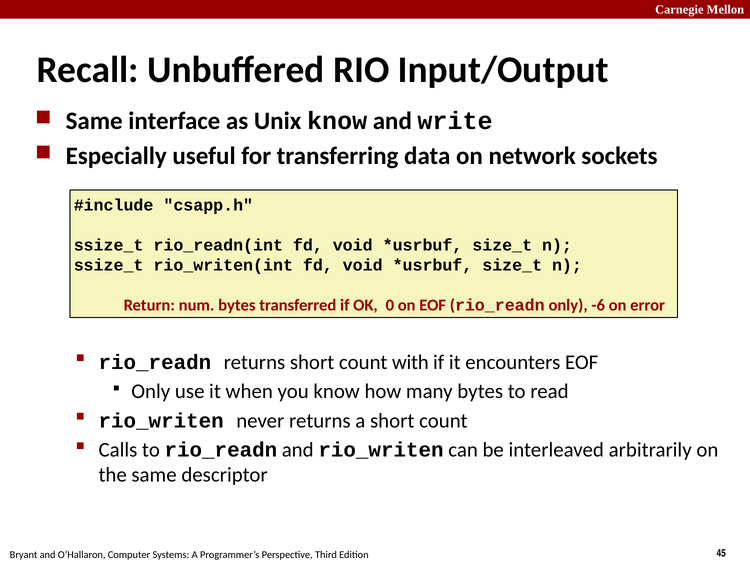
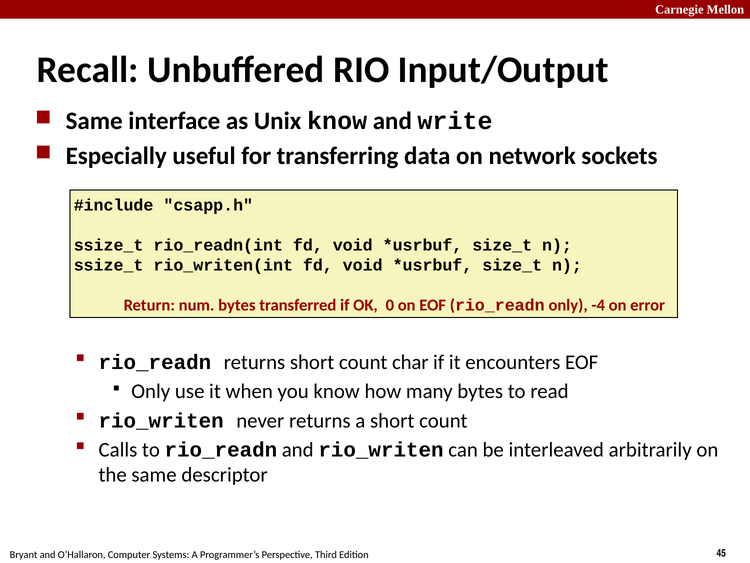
-6: -6 -> -4
with: with -> char
